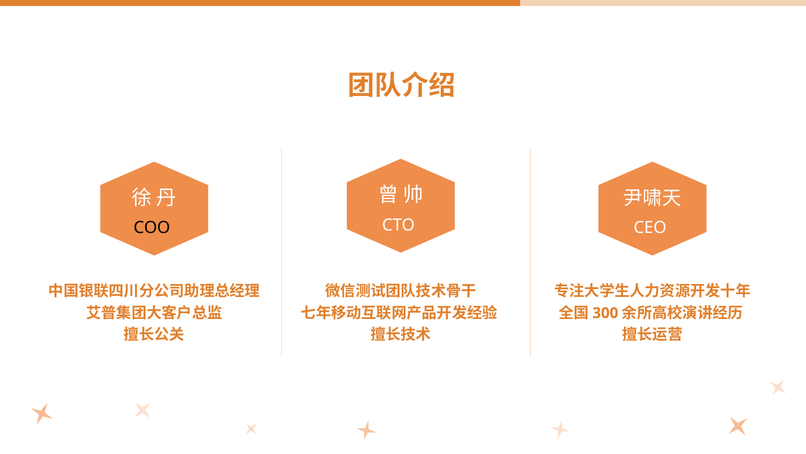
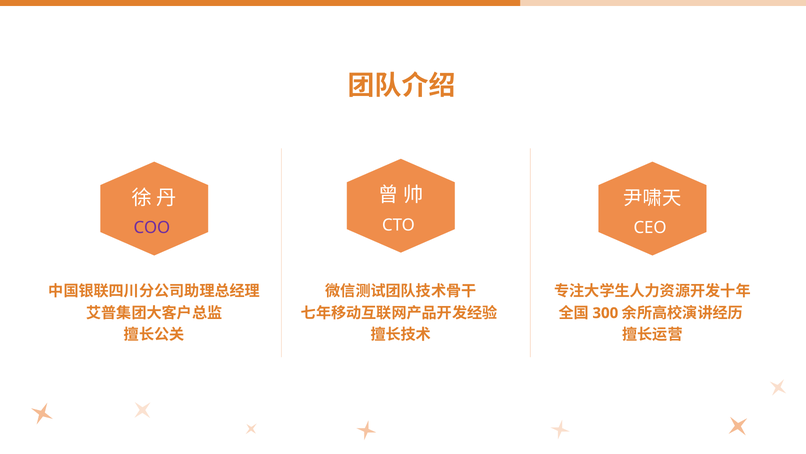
COO colour: black -> purple
